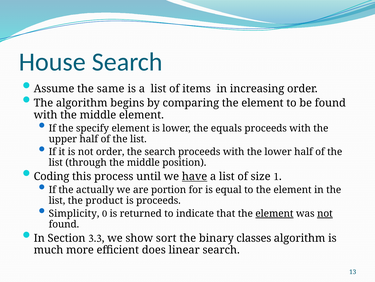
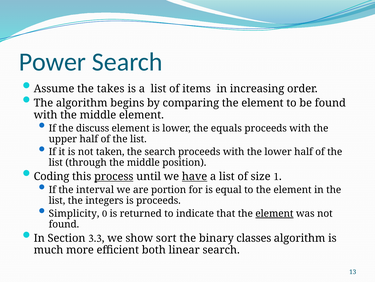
House: House -> Power
same: same -> takes
specify: specify -> discuss
not order: order -> taken
process underline: none -> present
actually: actually -> interval
product: product -> integers
not at (325, 213) underline: present -> none
does: does -> both
